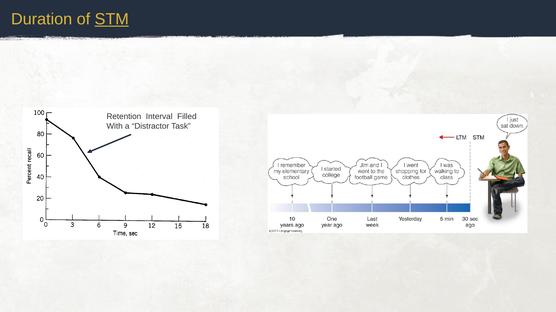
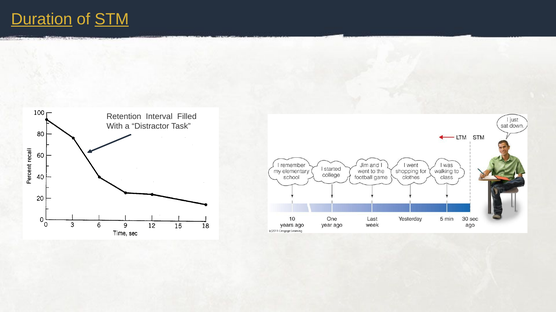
Duration underline: none -> present
